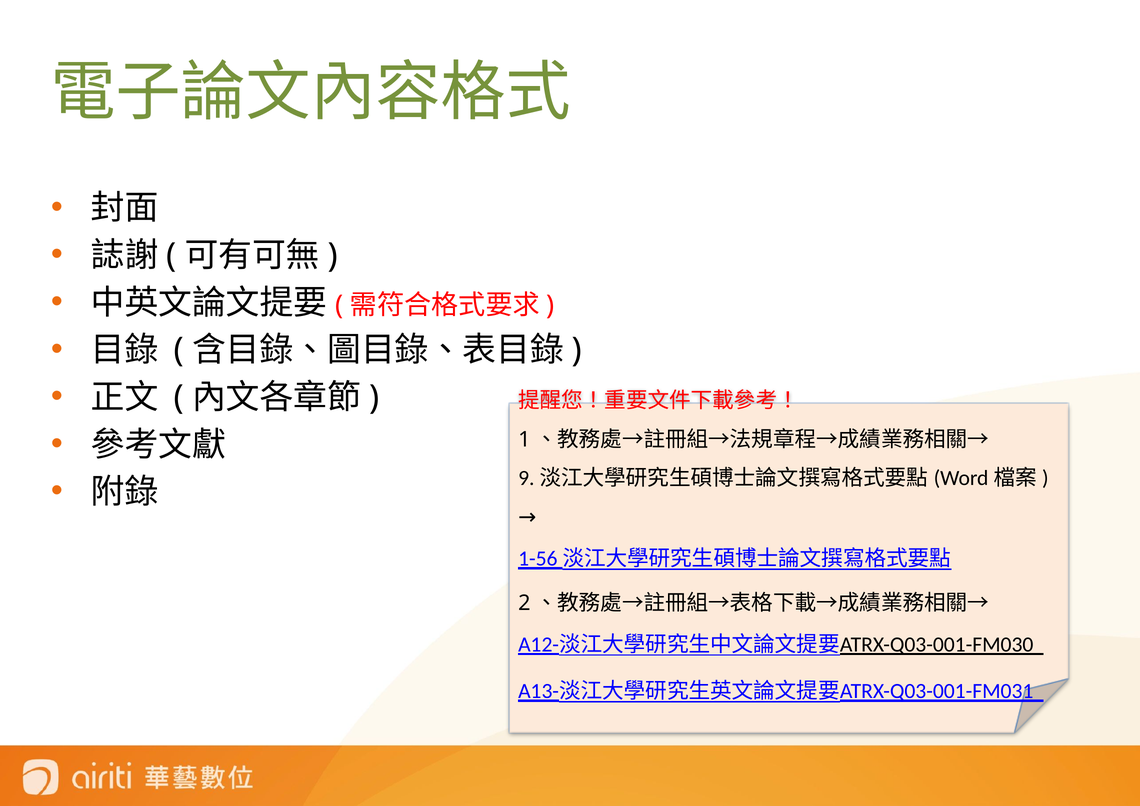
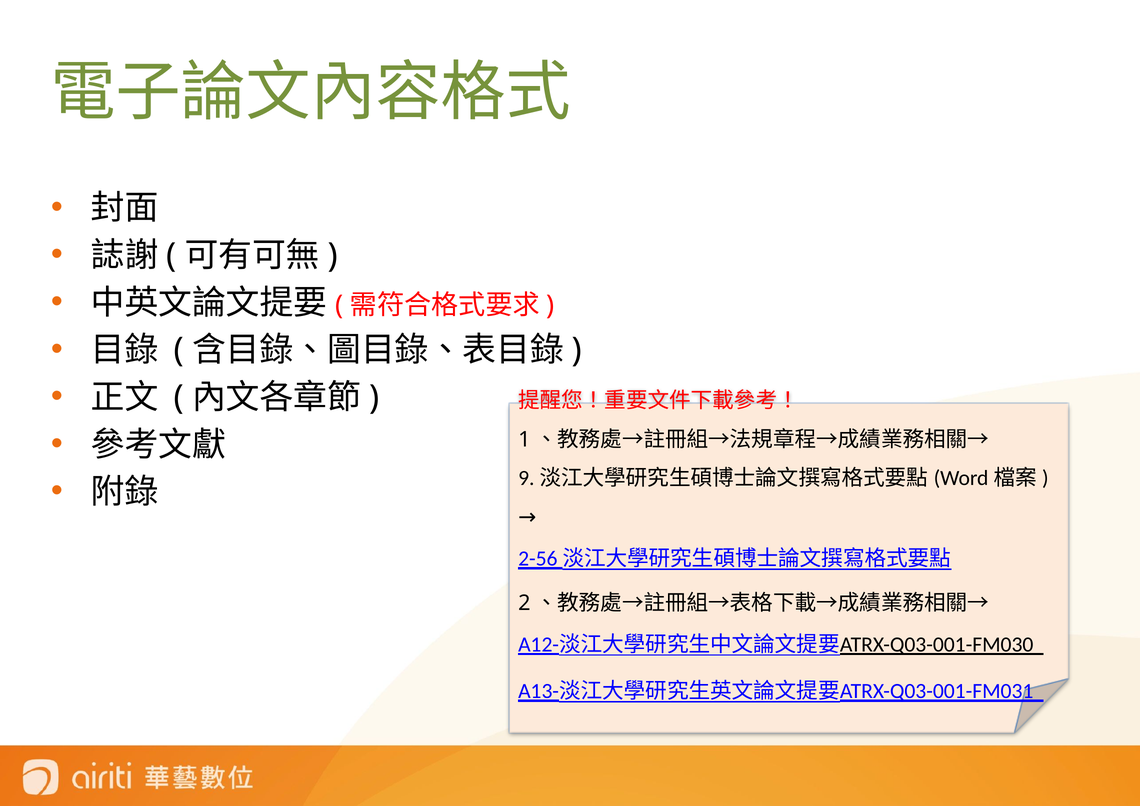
1-56: 1-56 -> 2-56
